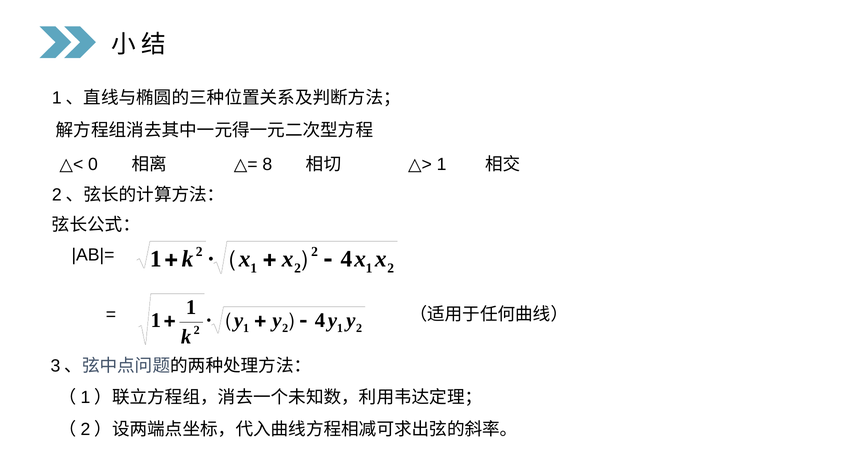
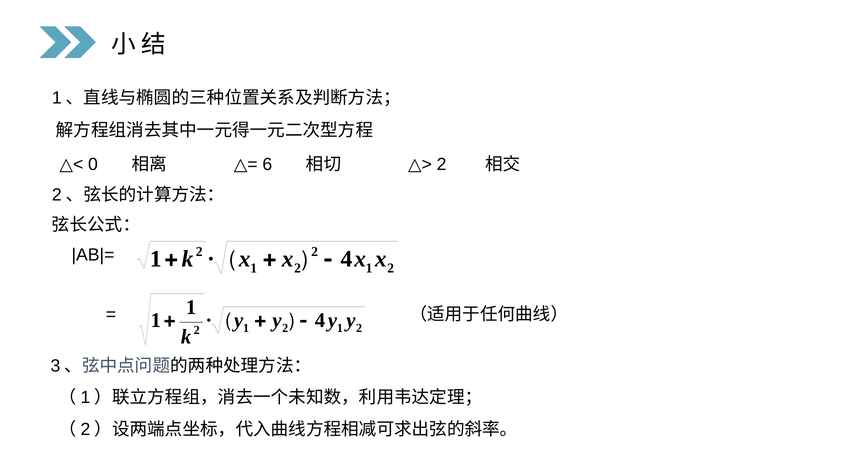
8: 8 -> 6
1 at (442, 165): 1 -> 2
